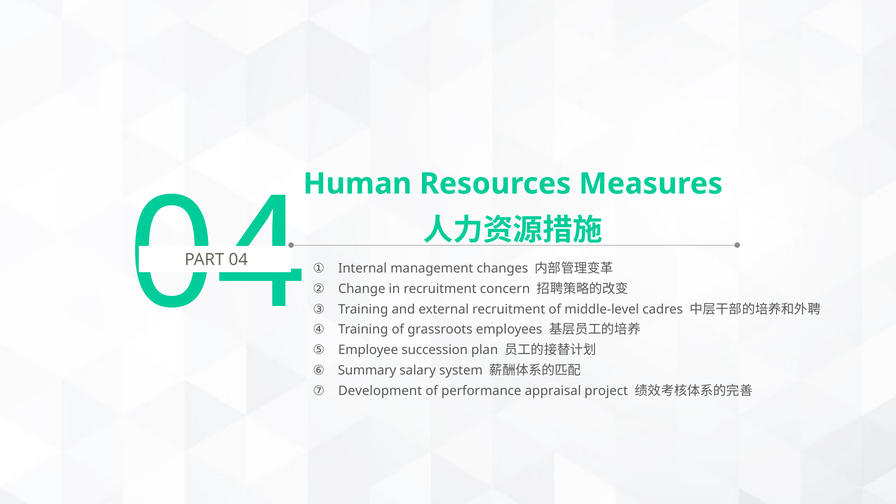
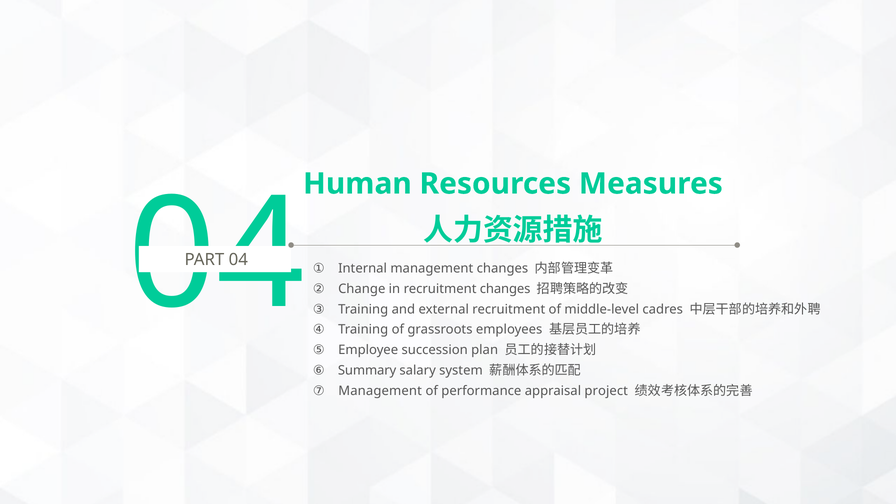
recruitment concern: concern -> changes
Development at (380, 391): Development -> Management
